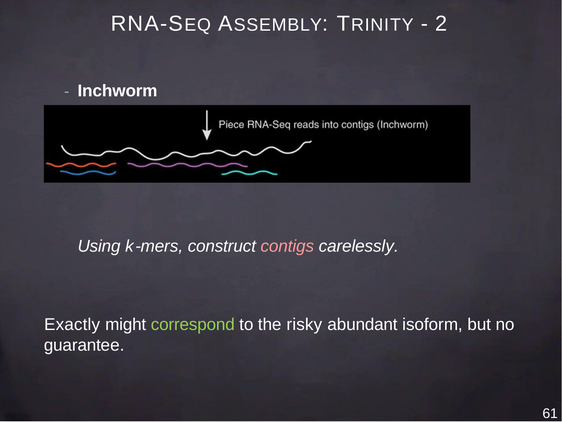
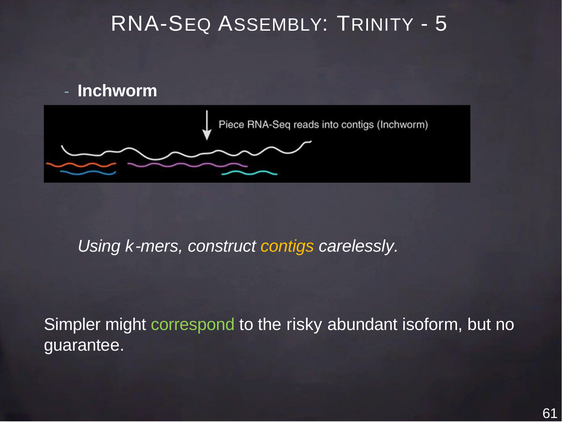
2: 2 -> 5
contigs colour: pink -> yellow
Exactly: Exactly -> Simpler
